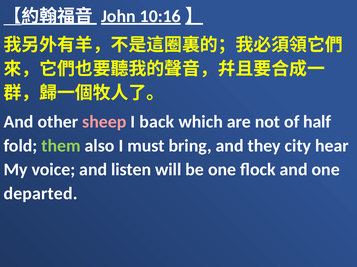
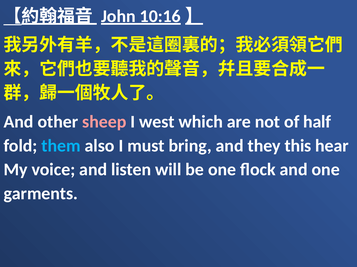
back: back -> west
them colour: light green -> light blue
city: city -> this
departed: departed -> garments
